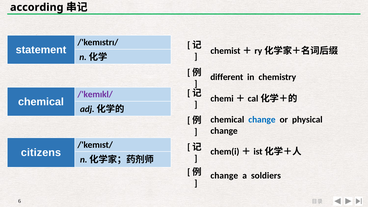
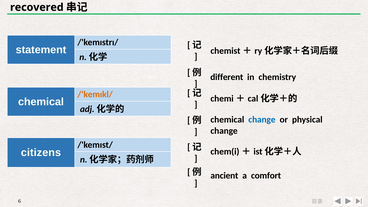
according: according -> recovered
/'kemɪkl/ colour: purple -> orange
change at (224, 176): change -> ancient
soldiers: soldiers -> comfort
